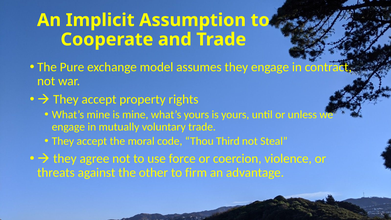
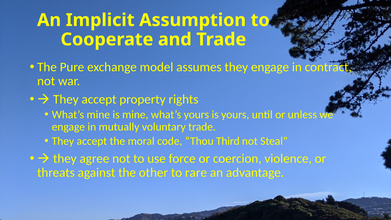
firm: firm -> rare
